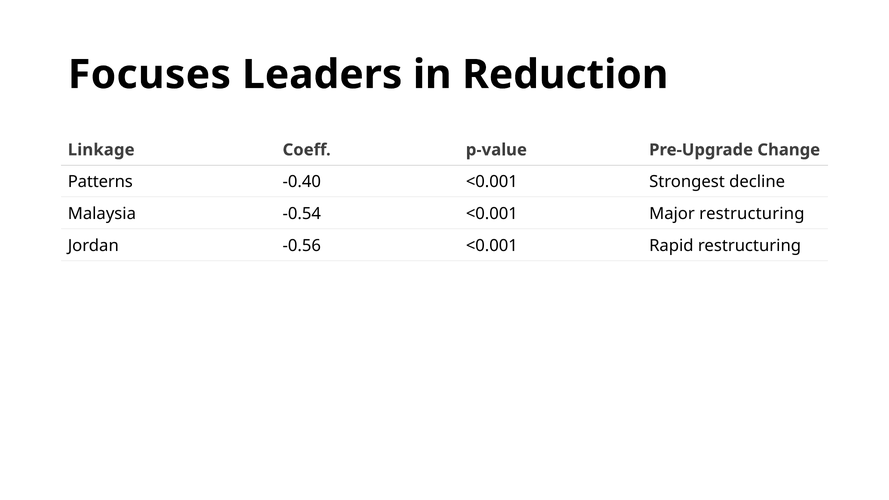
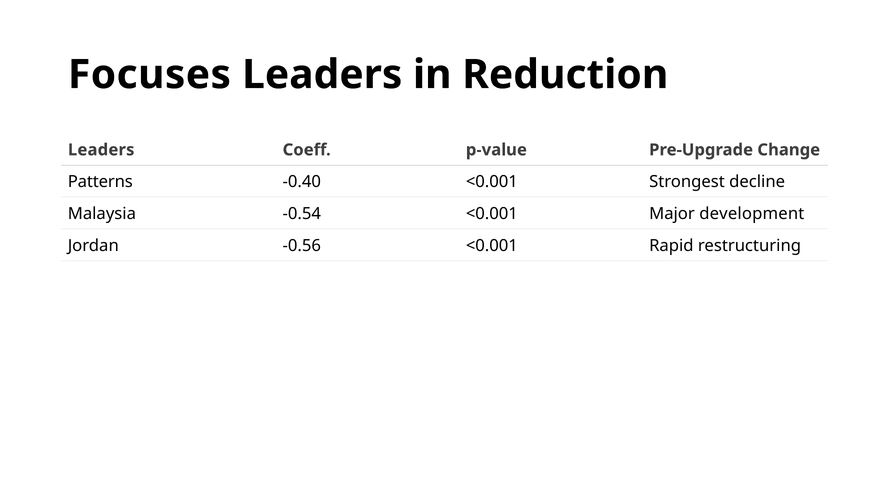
Linkage at (101, 150): Linkage -> Leaders
Major restructuring: restructuring -> development
